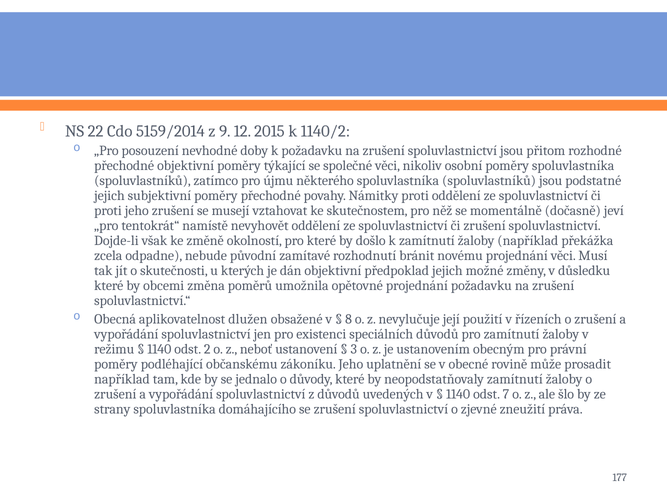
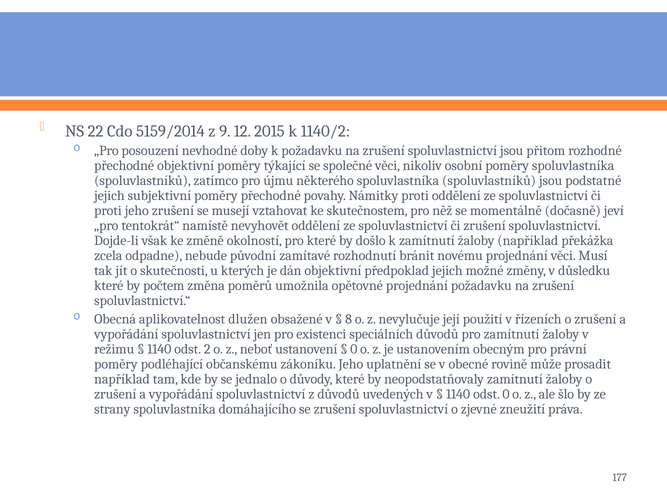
obcemi: obcemi -> počtem
3 at (354, 349): 3 -> 0
odst 7: 7 -> 0
